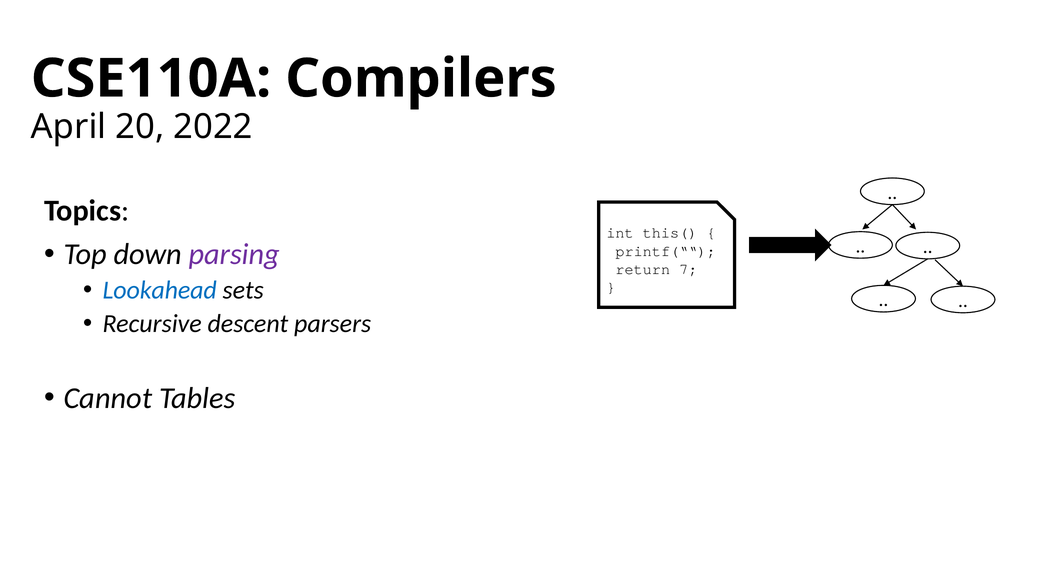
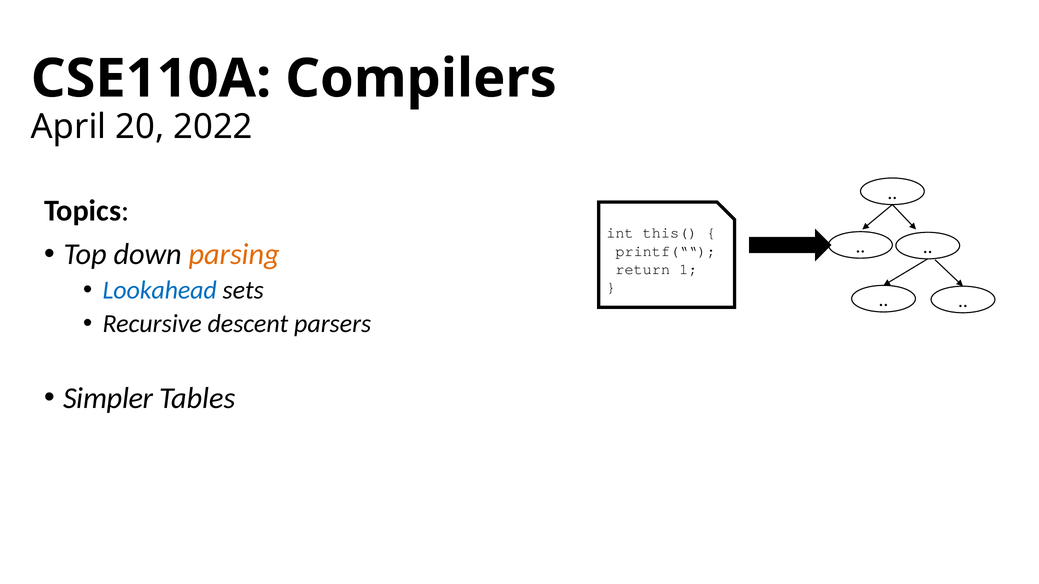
parsing colour: purple -> orange
7: 7 -> 1
Cannot: Cannot -> Simpler
